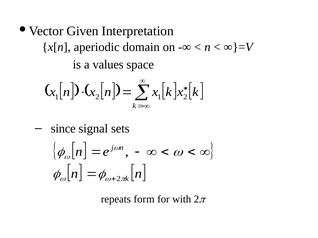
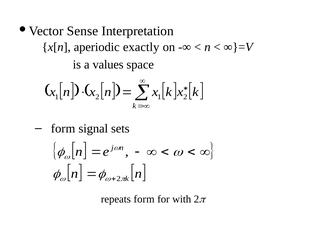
Given: Given -> Sense
domain: domain -> exactly
since at (63, 129): since -> form
